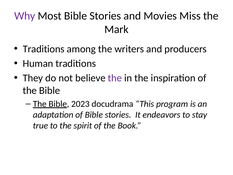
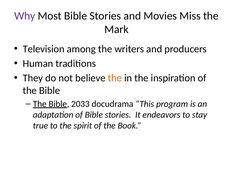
Traditions at (44, 49): Traditions -> Television
the at (115, 78) colour: purple -> orange
2023: 2023 -> 2033
